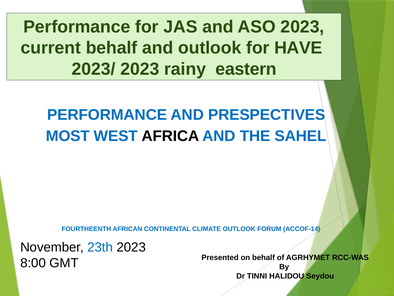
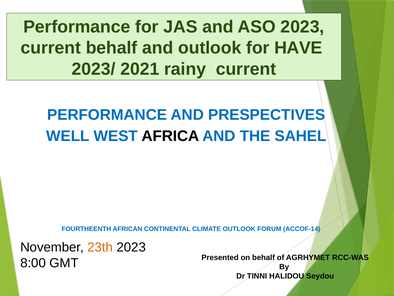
2023/ 2023: 2023 -> 2021
rainy eastern: eastern -> current
MOST: MOST -> WELL
23th colour: blue -> orange
